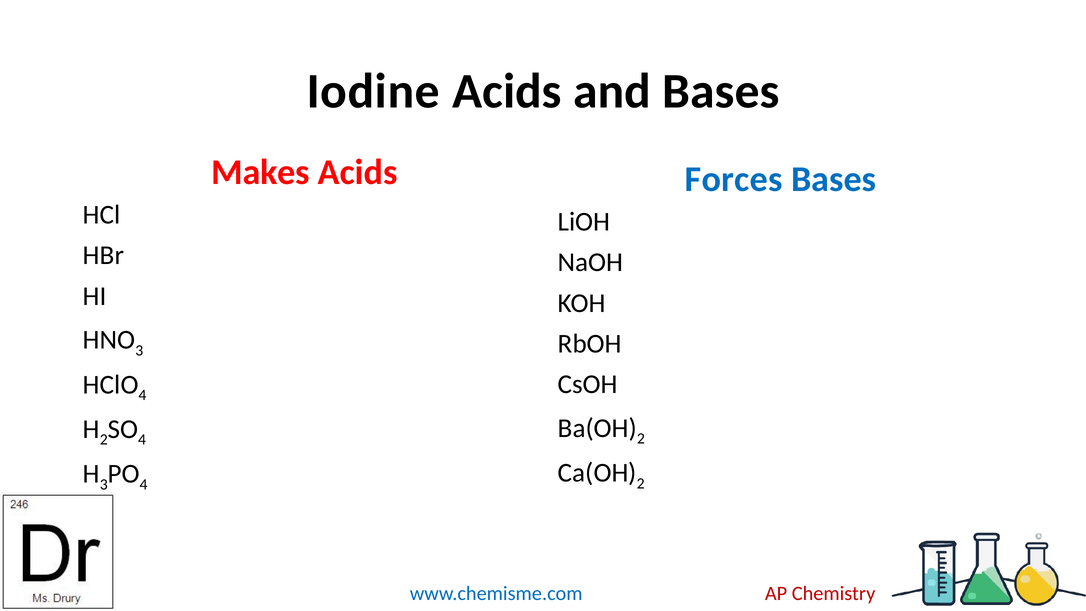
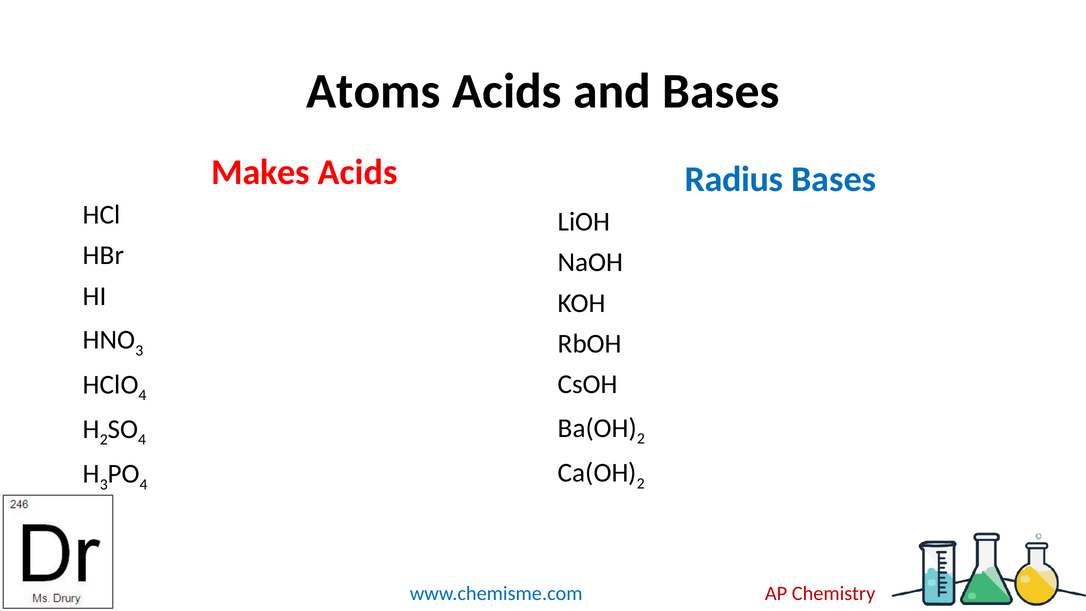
Iodine: Iodine -> Atoms
Forces: Forces -> Radius
